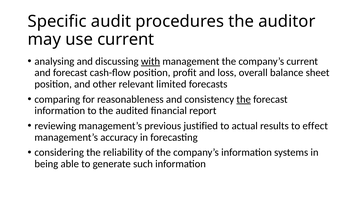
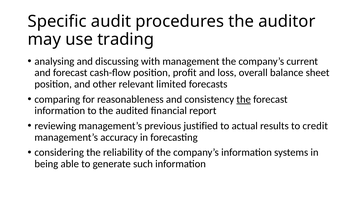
use current: current -> trading
with underline: present -> none
effect: effect -> credit
